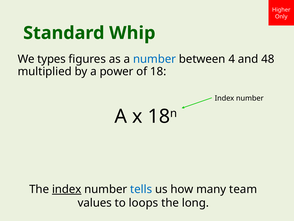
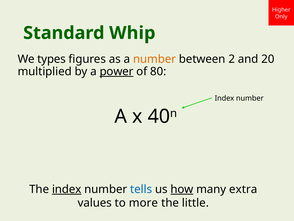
number at (155, 59) colour: blue -> orange
4: 4 -> 2
48: 48 -> 20
power underline: none -> present
of 18: 18 -> 80
x 18: 18 -> 40
how underline: none -> present
team: team -> extra
loops: loops -> more
long: long -> little
